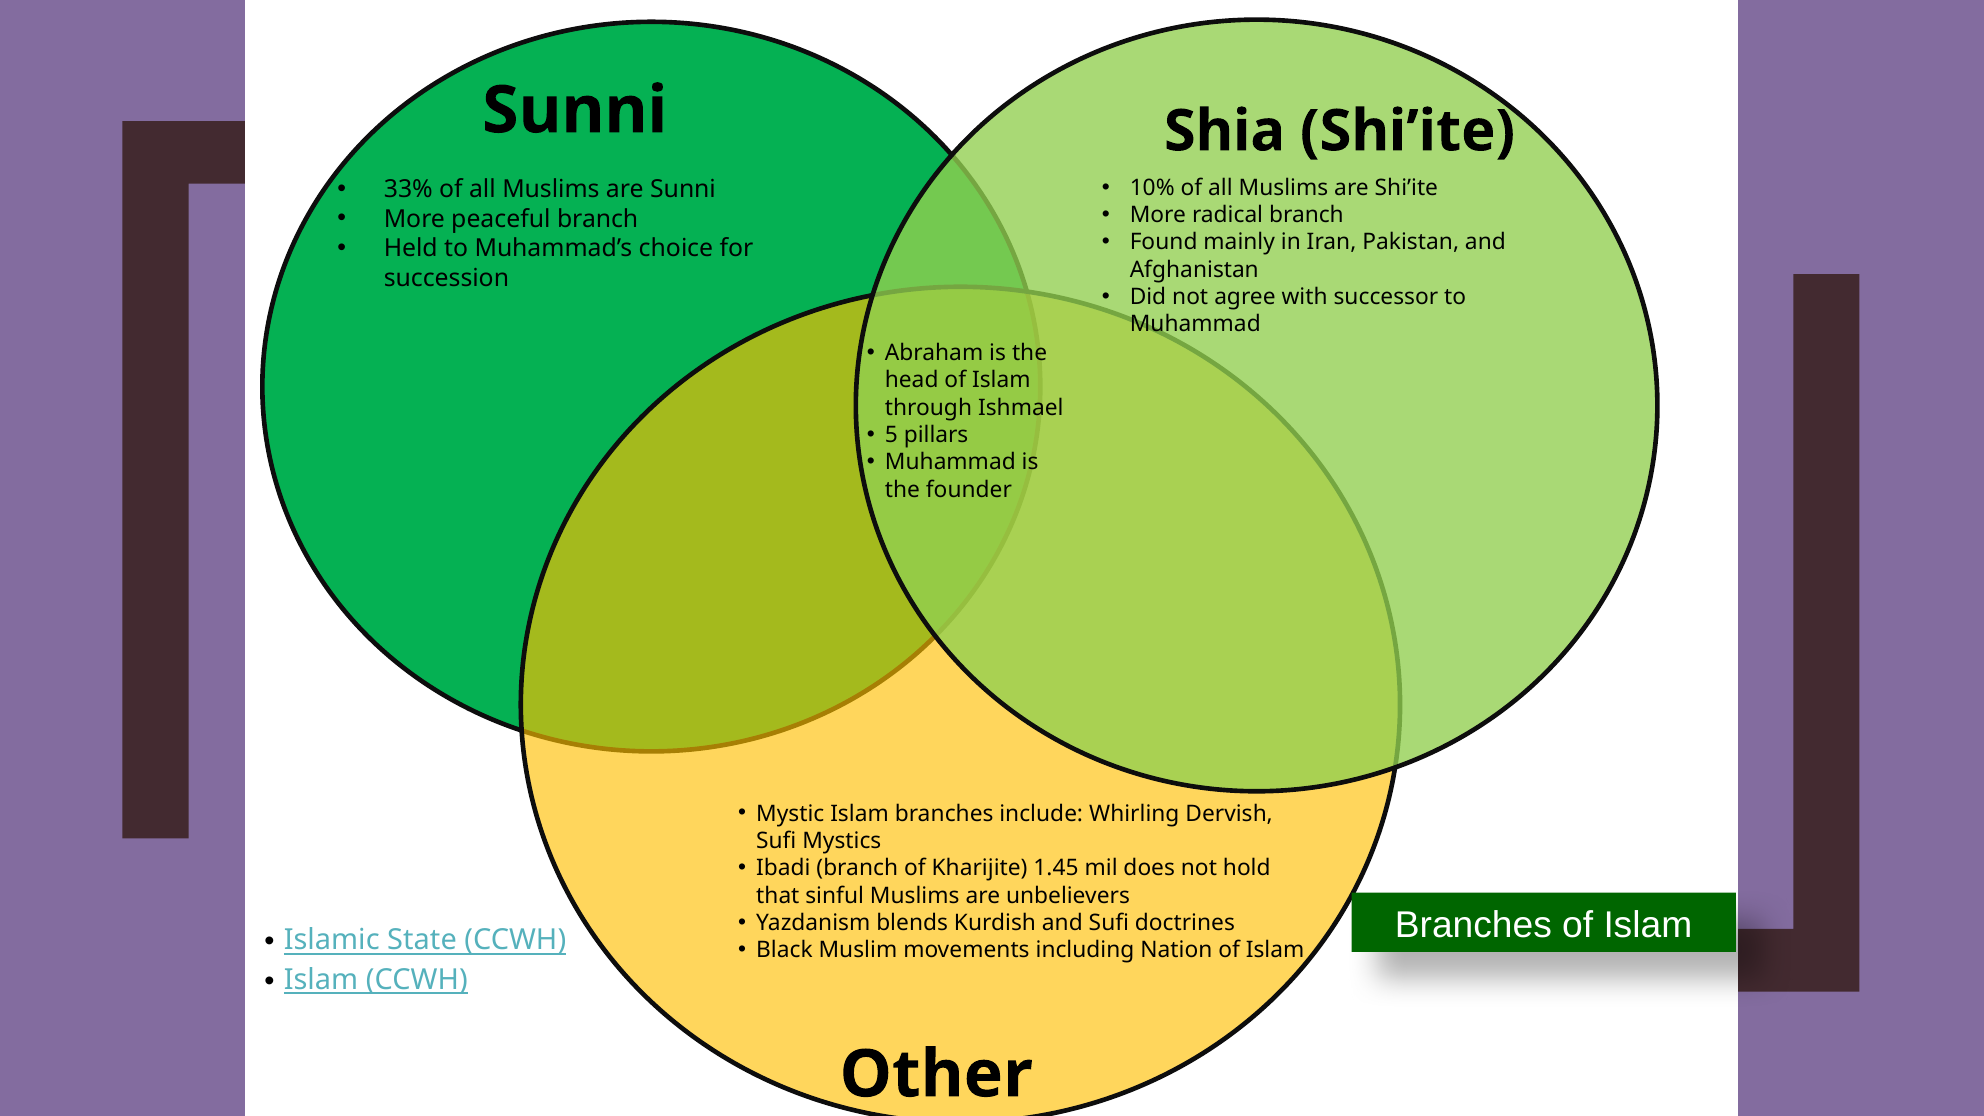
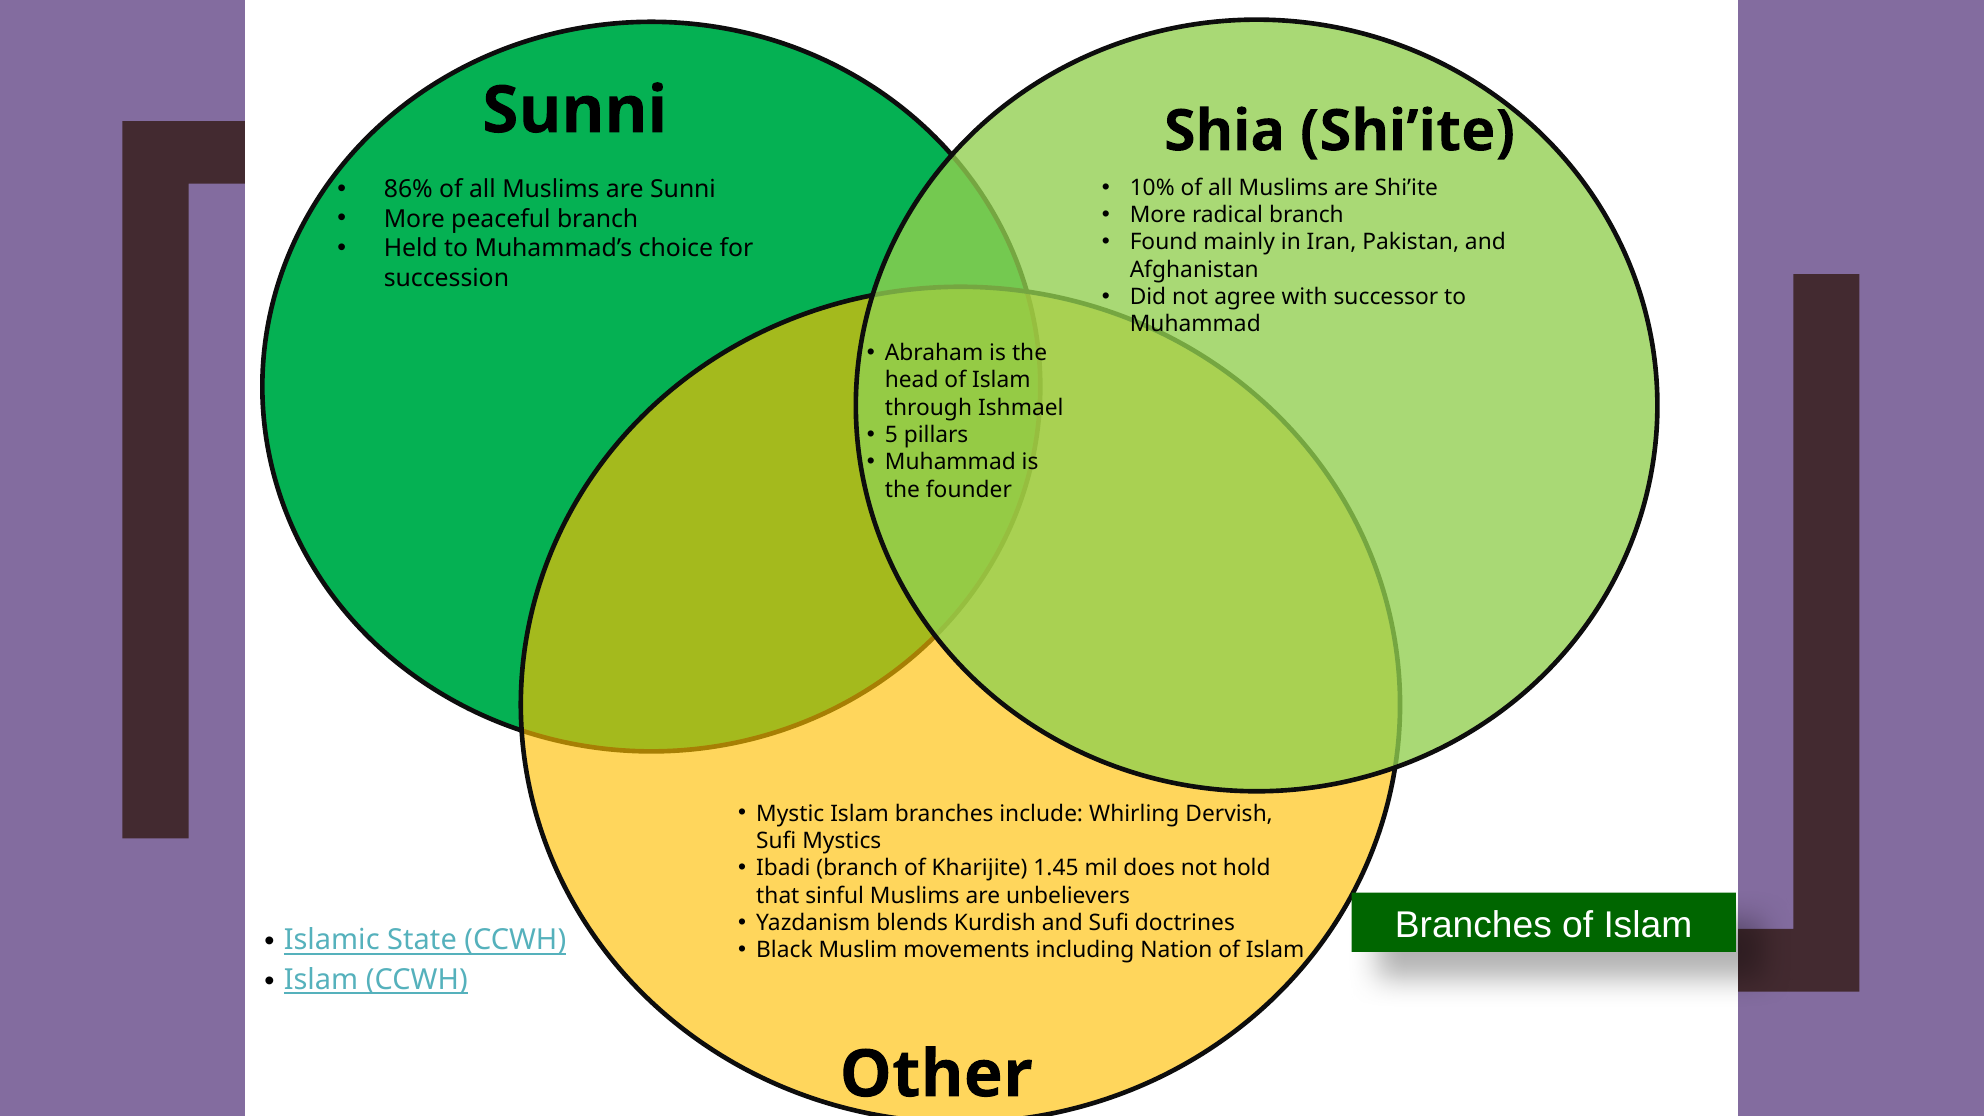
33%: 33% -> 86%
